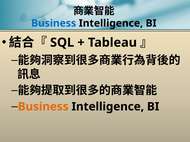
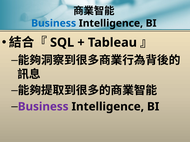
Business at (43, 107) colour: orange -> purple
